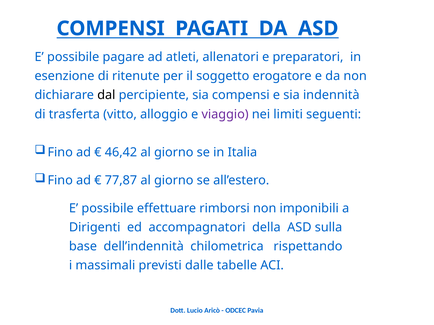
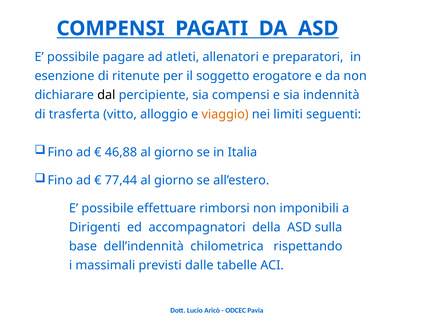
viaggio colour: purple -> orange
46,42: 46,42 -> 46,88
77,87: 77,87 -> 77,44
